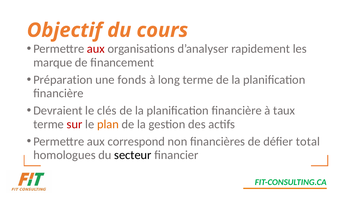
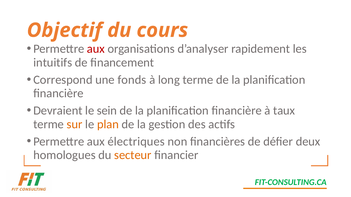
marque: marque -> intuitifs
Préparation: Préparation -> Correspond
clés: clés -> sein
sur colour: red -> orange
correspond: correspond -> électriques
total: total -> deux
secteur colour: black -> orange
